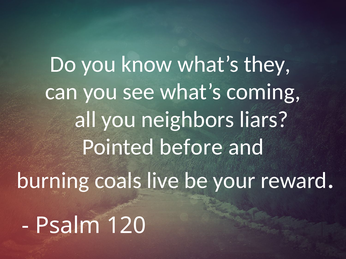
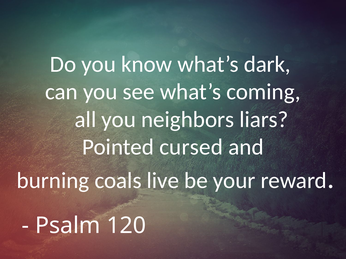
they: they -> dark
before: before -> cursed
